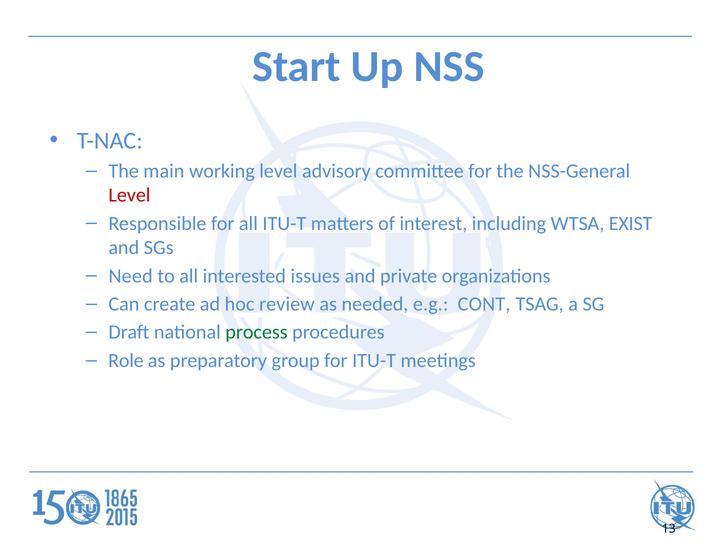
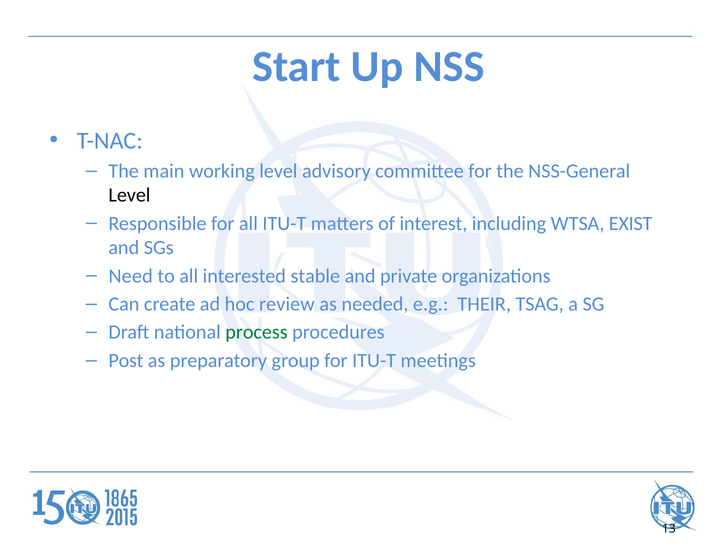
Level at (129, 195) colour: red -> black
issues: issues -> stable
CONT: CONT -> THEIR
Role: Role -> Post
